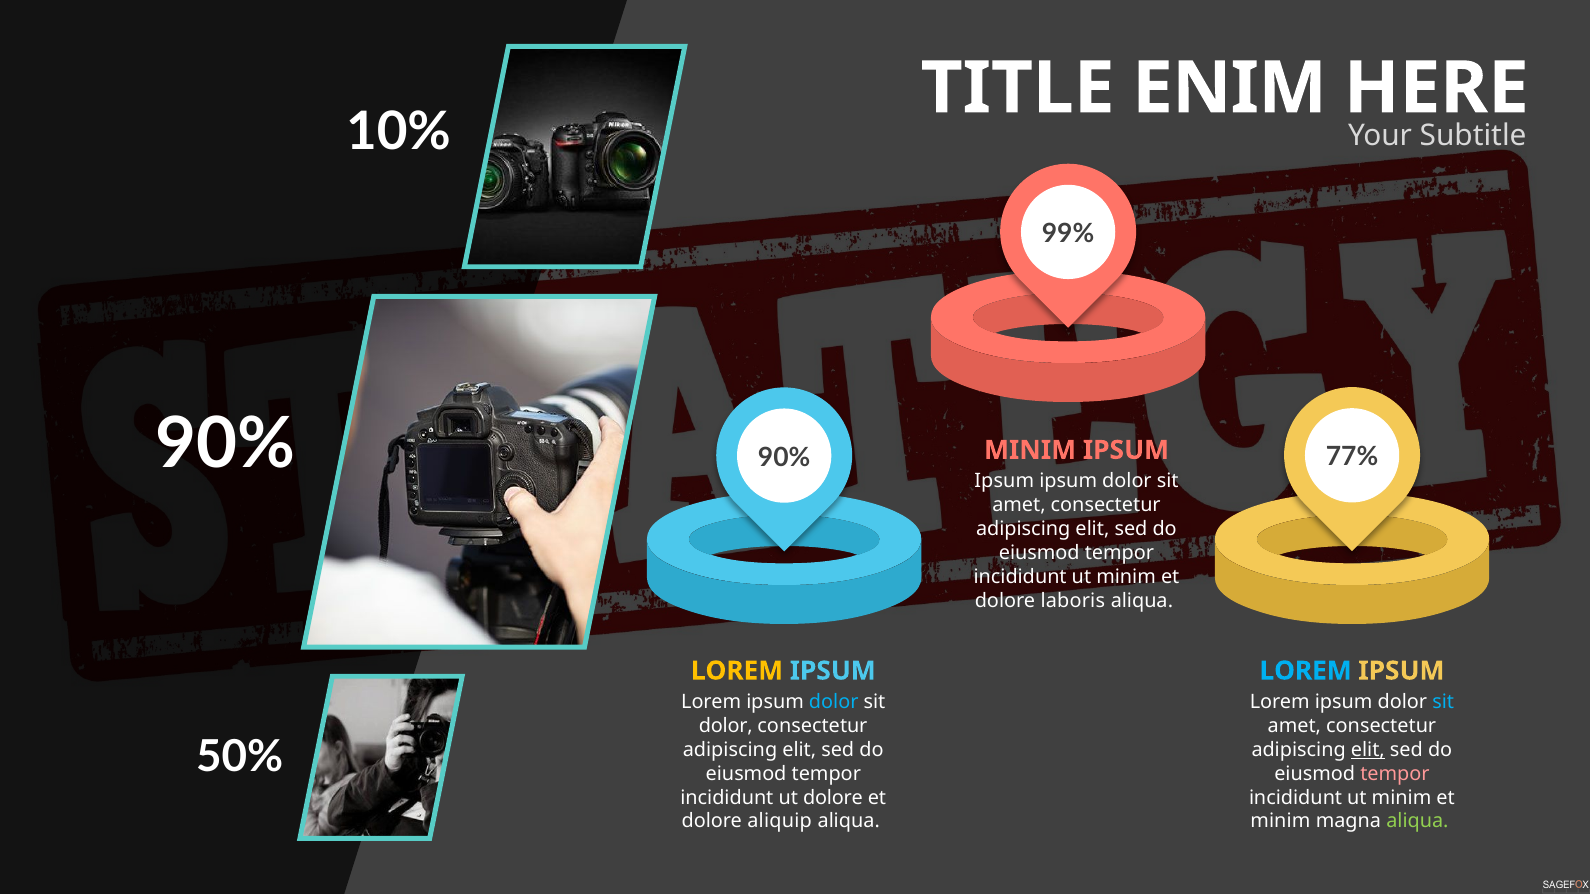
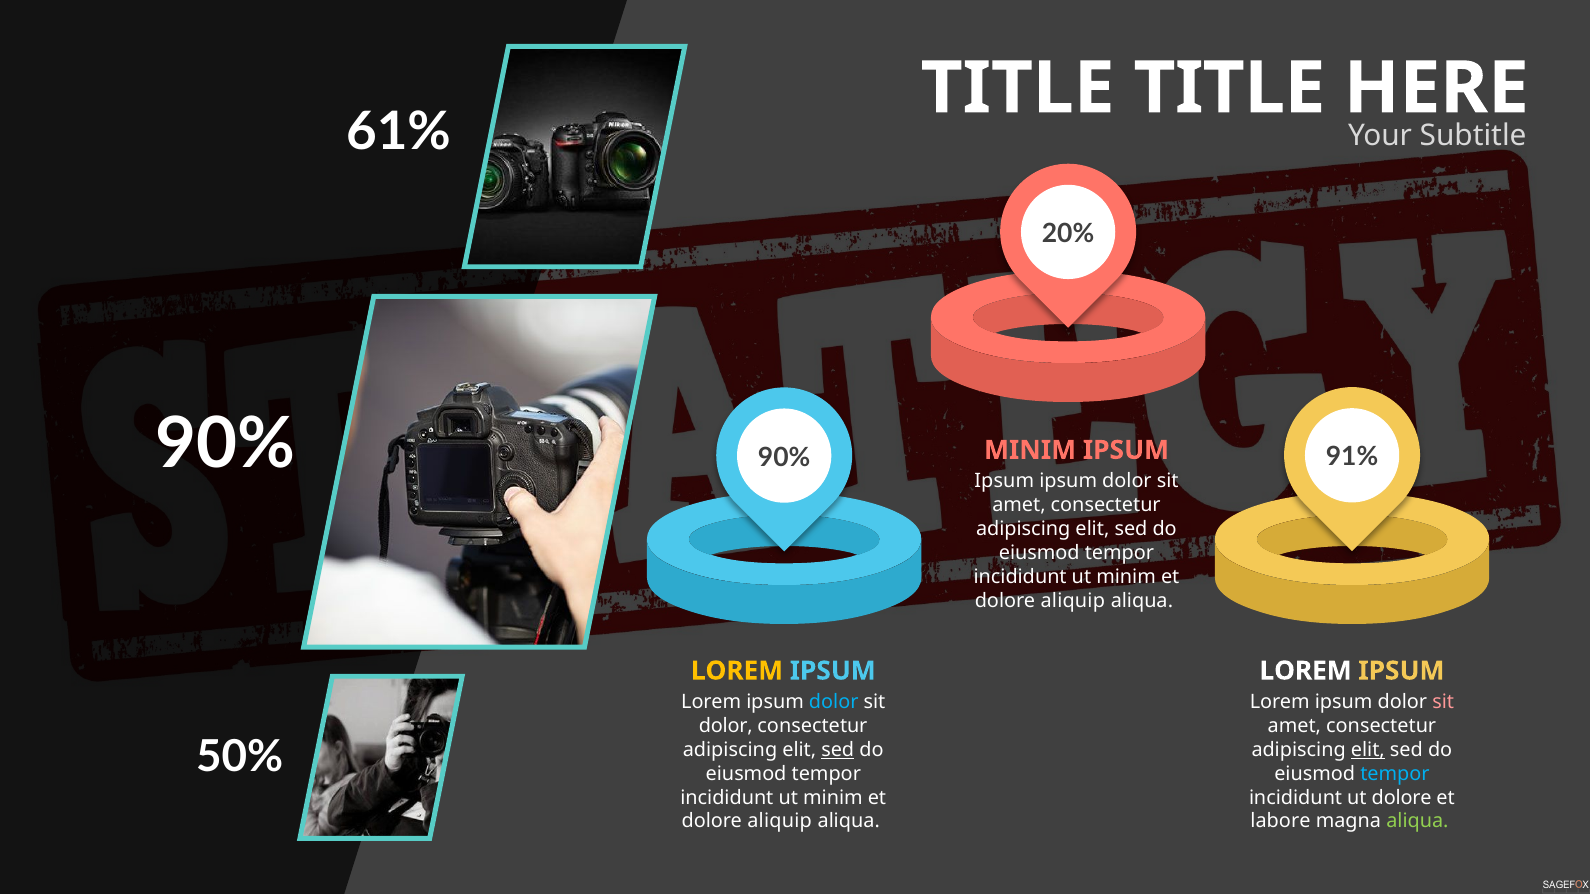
TITLE ENIM: ENIM -> TITLE
10%: 10% -> 61%
99%: 99% -> 20%
77%: 77% -> 91%
laboris at (1073, 601): laboris -> aliquip
LOREM at (1306, 671) colour: light blue -> white
sit at (1443, 702) colour: light blue -> pink
sed at (838, 750) underline: none -> present
tempor at (1395, 774) colour: pink -> light blue
dolore at (833, 798): dolore -> minim
minim at (1402, 798): minim -> dolore
minim at (1280, 822): minim -> labore
